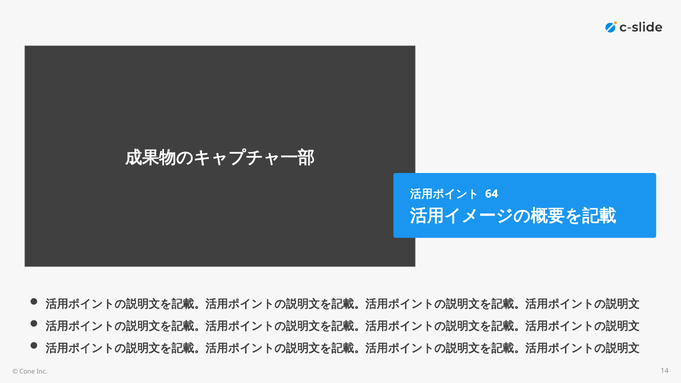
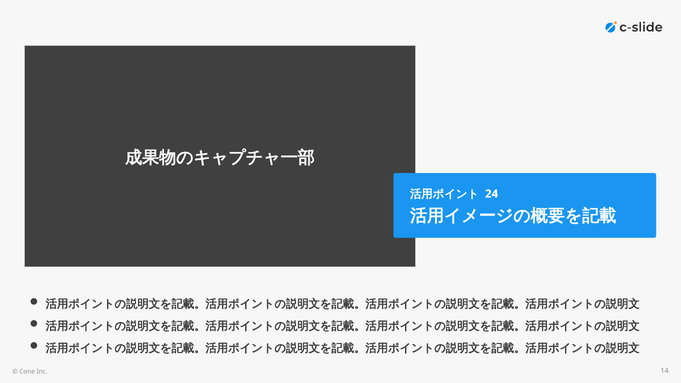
64: 64 -> 24
